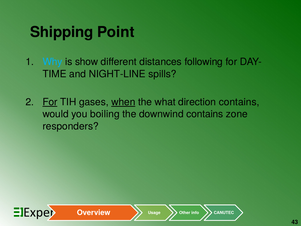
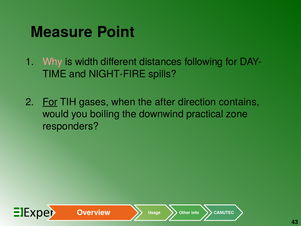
Shipping: Shipping -> Measure
Why colour: light blue -> pink
show: show -> width
NIGHT-LINE: NIGHT-LINE -> NIGHT-FIRE
when underline: present -> none
what: what -> after
downwind contains: contains -> practical
